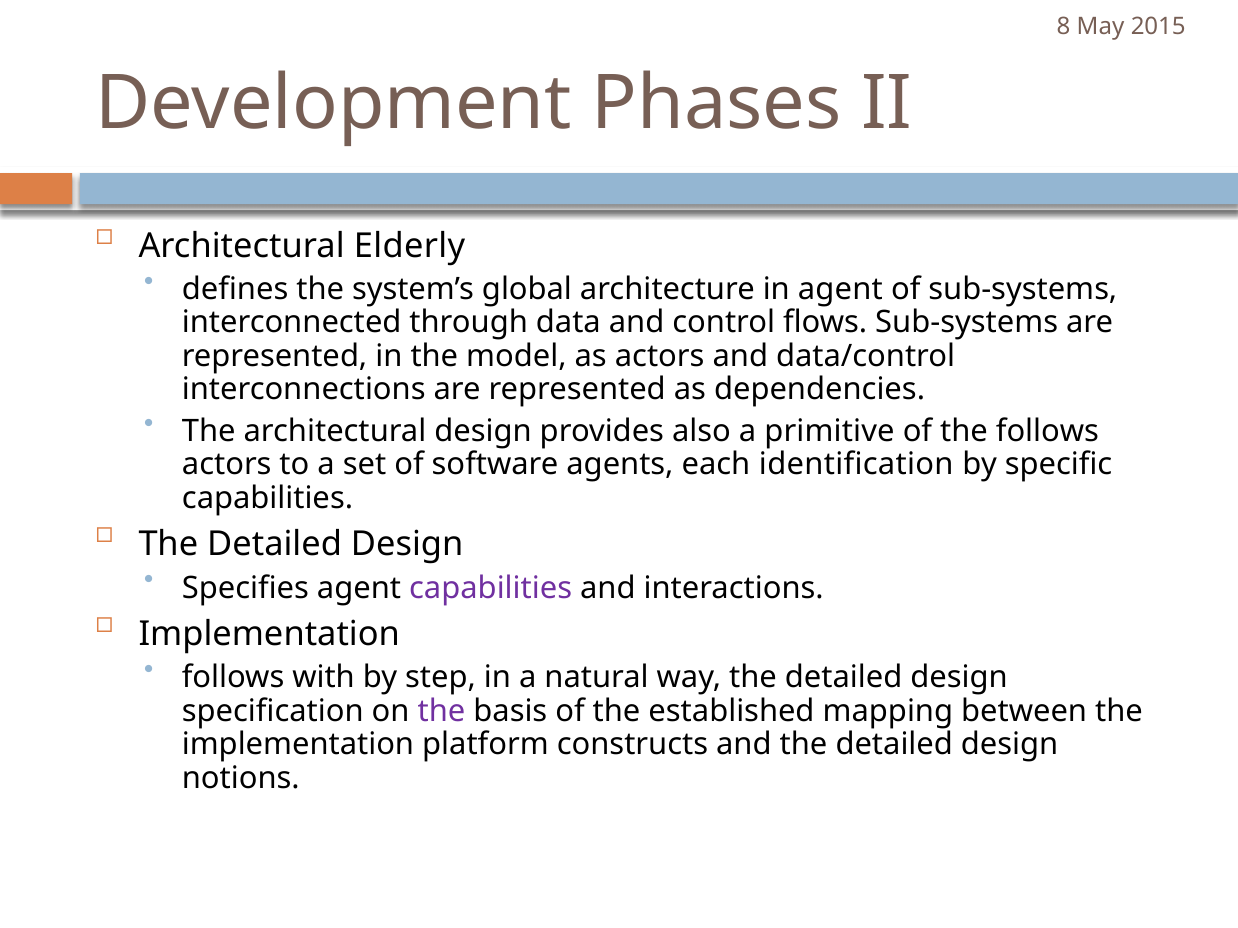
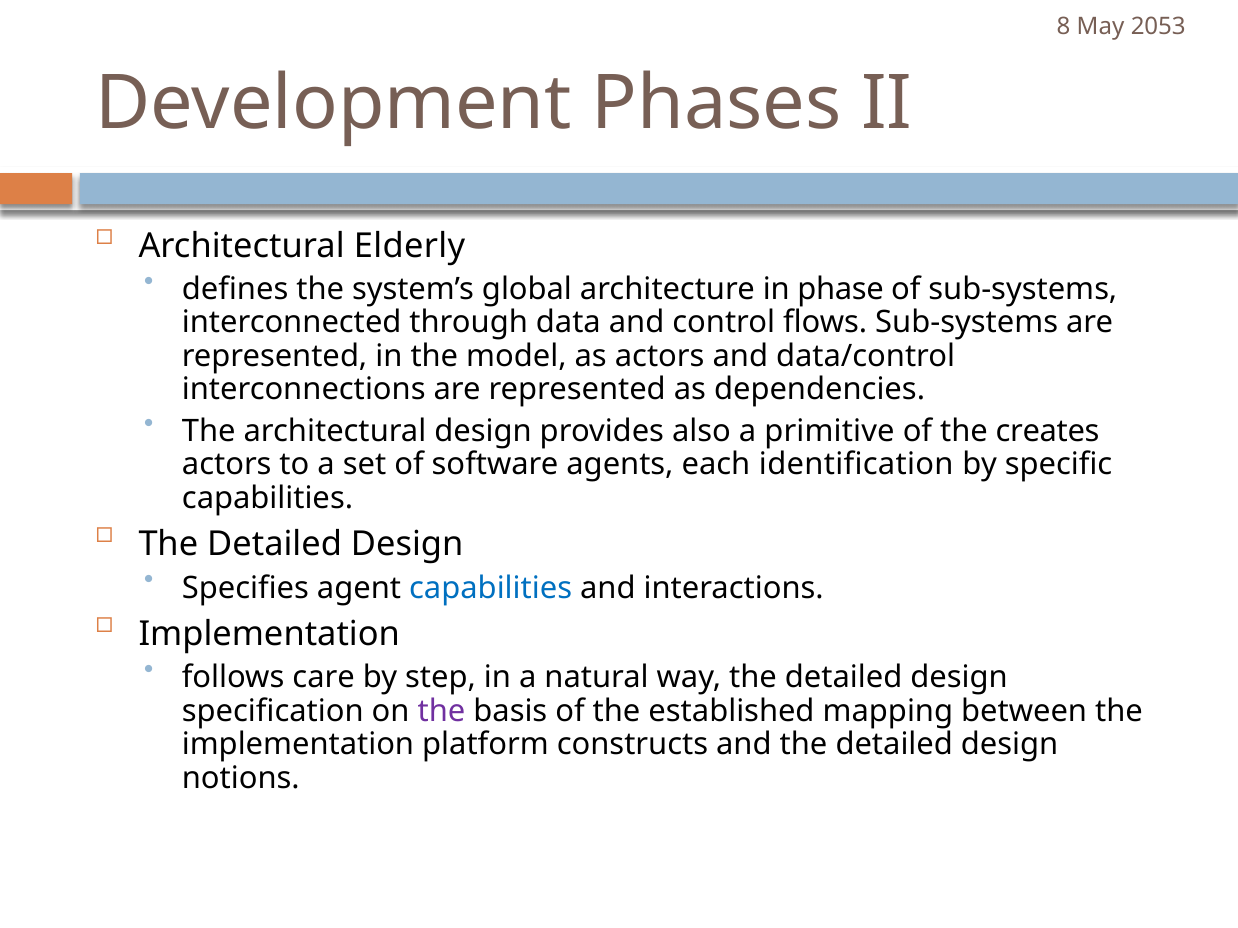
2015: 2015 -> 2053
in agent: agent -> phase
the follows: follows -> creates
capabilities at (491, 588) colour: purple -> blue
with: with -> care
